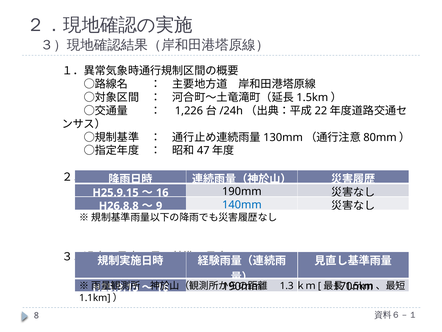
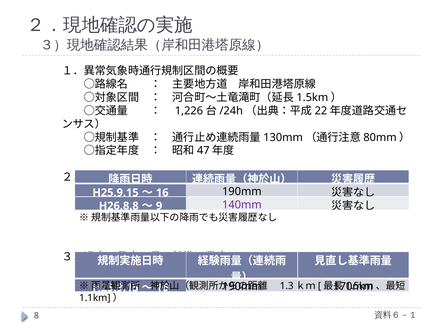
140mm colour: blue -> purple
